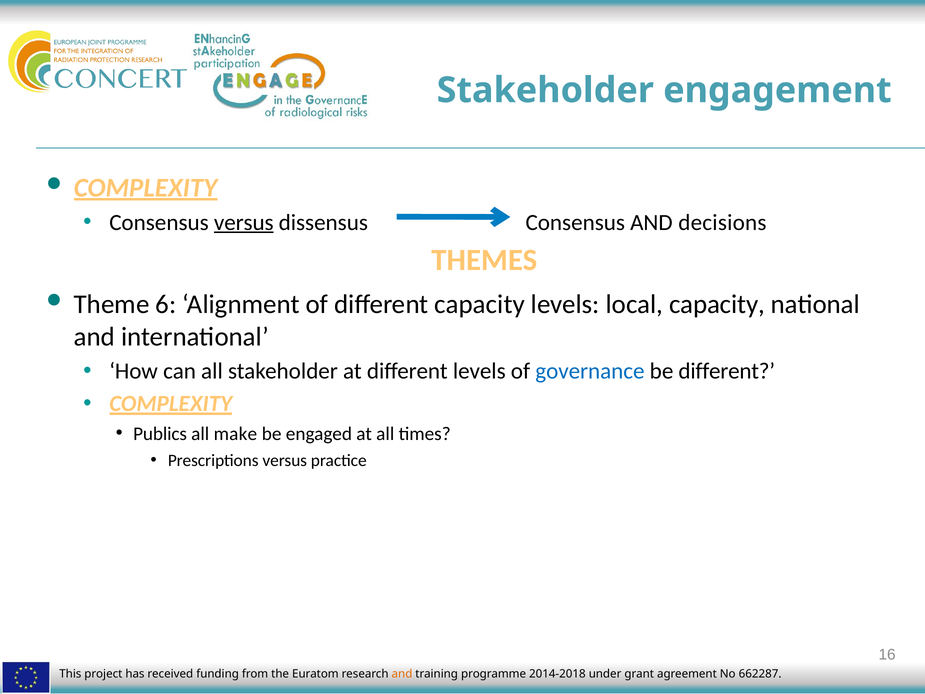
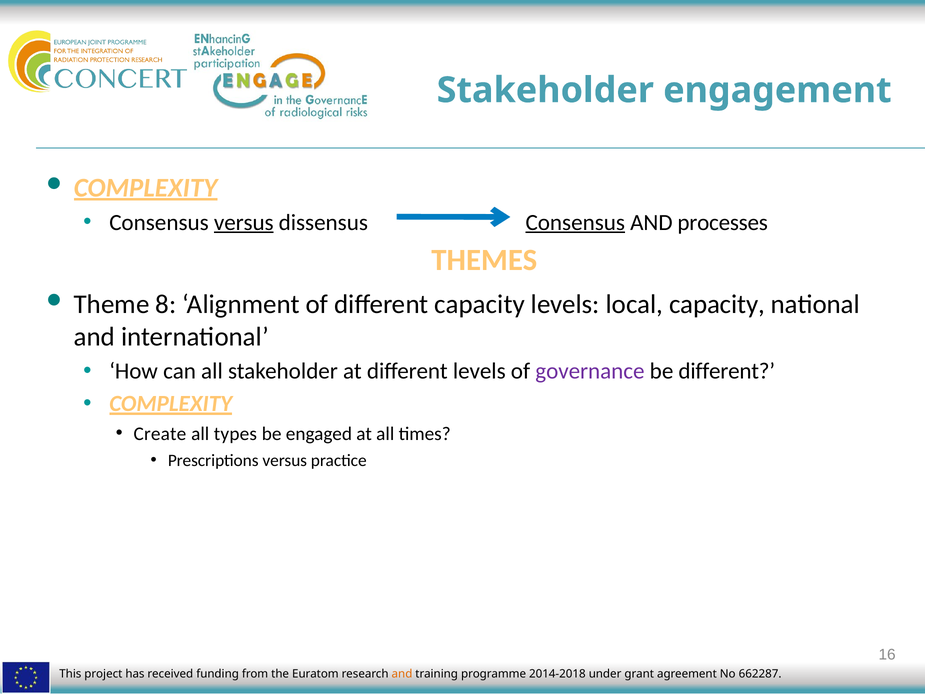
Consensus at (575, 222) underline: none -> present
decisions: decisions -> processes
6: 6 -> 8
governance colour: blue -> purple
Publics: Publics -> Create
make: make -> types
